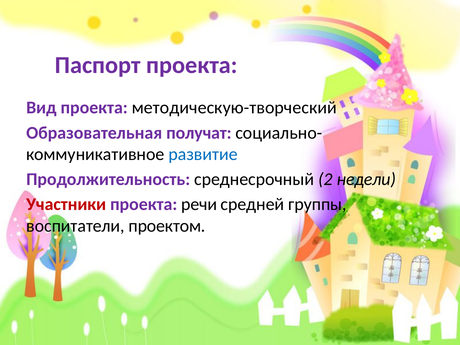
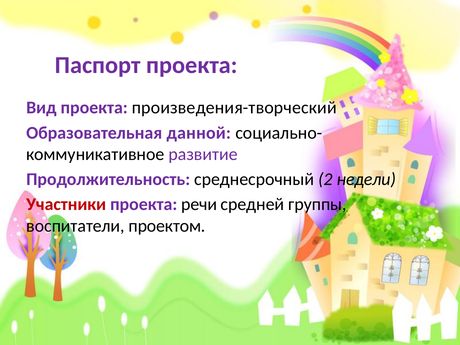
методическую-творческий: методическую-творческий -> произведения-творческий
получат: получат -> данной
развитие colour: blue -> purple
